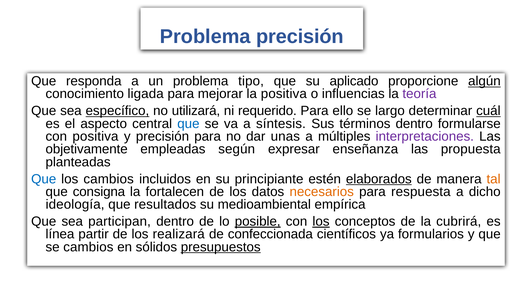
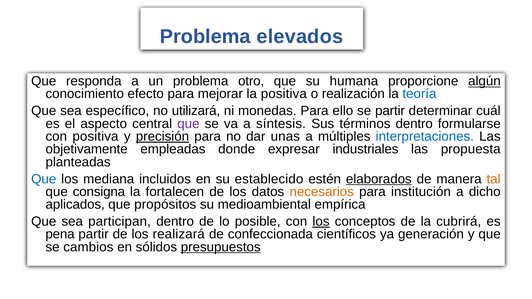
Problema precisión: precisión -> elevados
tipo: tipo -> otro
aplicado: aplicado -> humana
ligada: ligada -> efecto
influencias: influencias -> realización
teoría colour: purple -> blue
específico underline: present -> none
requerido: requerido -> monedas
se largo: largo -> partir
cuál underline: present -> none
que at (188, 124) colour: blue -> purple
precisión at (162, 137) underline: none -> present
interpretaciones colour: purple -> blue
según: según -> donde
enseñanza: enseñanza -> industriales
los cambios: cambios -> mediana
principiante: principiante -> establecido
respuesta: respuesta -> institución
ideología: ideología -> aplicados
resultados: resultados -> propósitos
posible underline: present -> none
línea: línea -> pena
formularios: formularios -> generación
